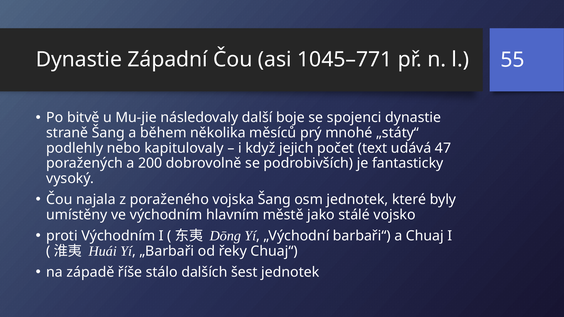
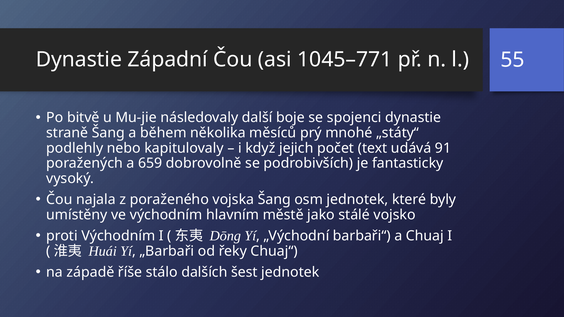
47: 47 -> 91
200: 200 -> 659
